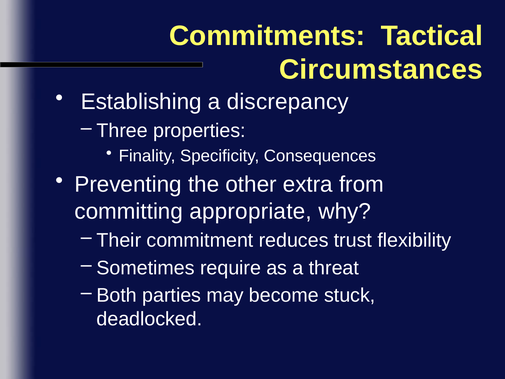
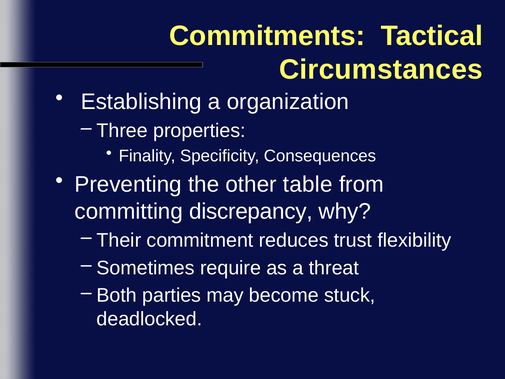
discrepancy: discrepancy -> organization
extra: extra -> table
appropriate: appropriate -> discrepancy
